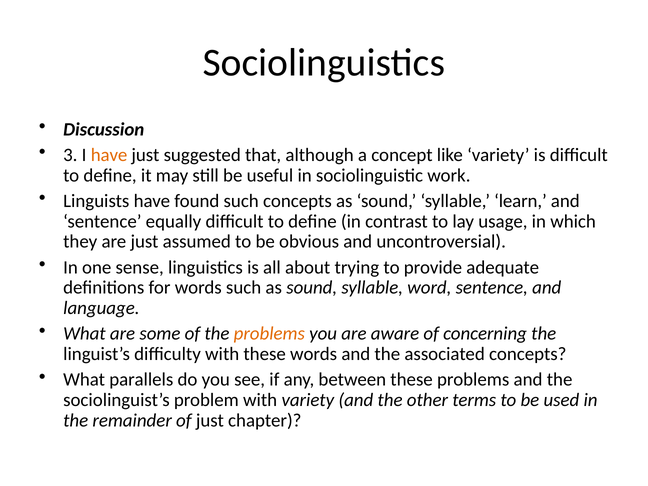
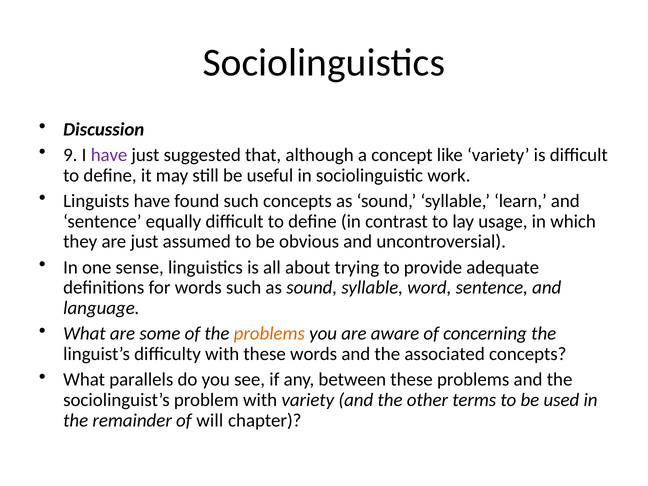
3: 3 -> 9
have at (109, 155) colour: orange -> purple
of just: just -> will
